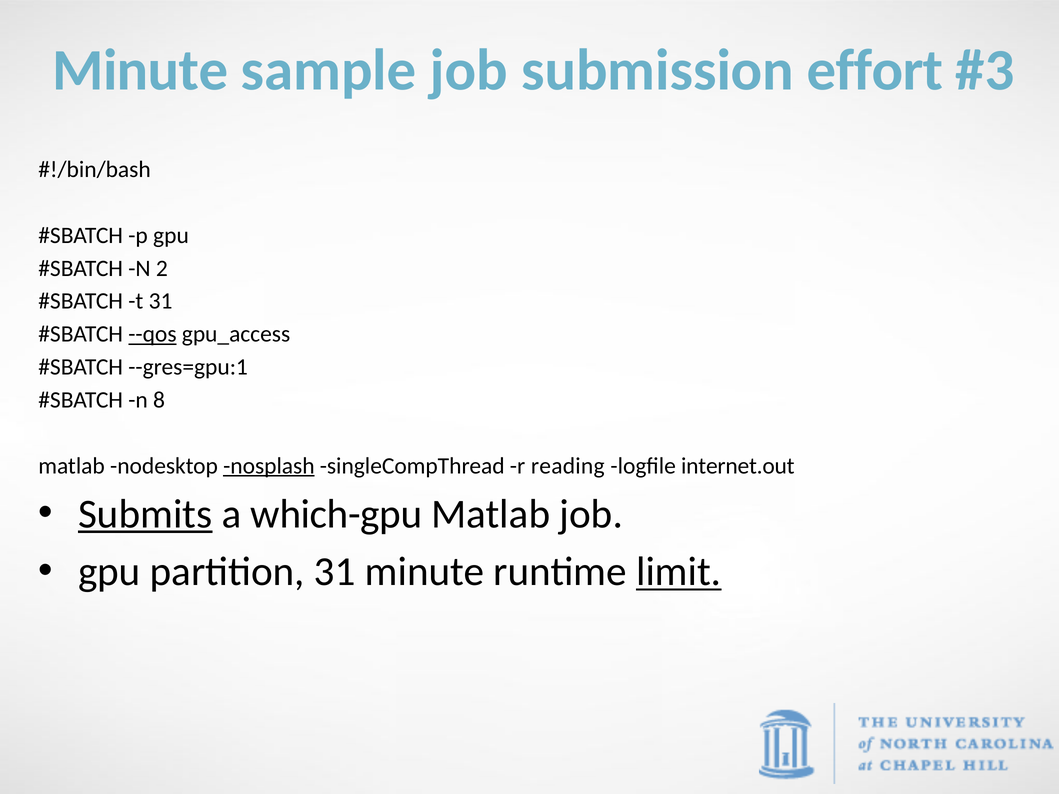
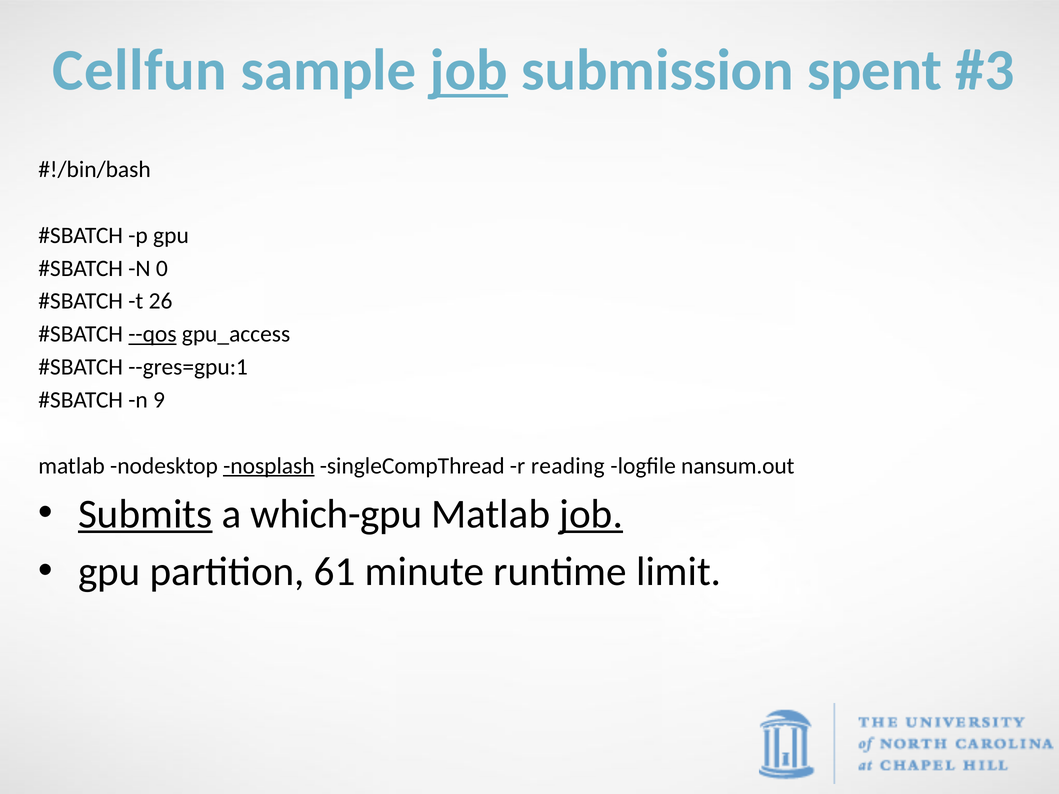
Minute at (140, 71): Minute -> Cellfun
job at (469, 71) underline: none -> present
effort: effort -> spent
2: 2 -> 0
t 31: 31 -> 26
8: 8 -> 9
internet.out: internet.out -> nansum.out
job at (591, 514) underline: none -> present
partition 31: 31 -> 61
limit underline: present -> none
